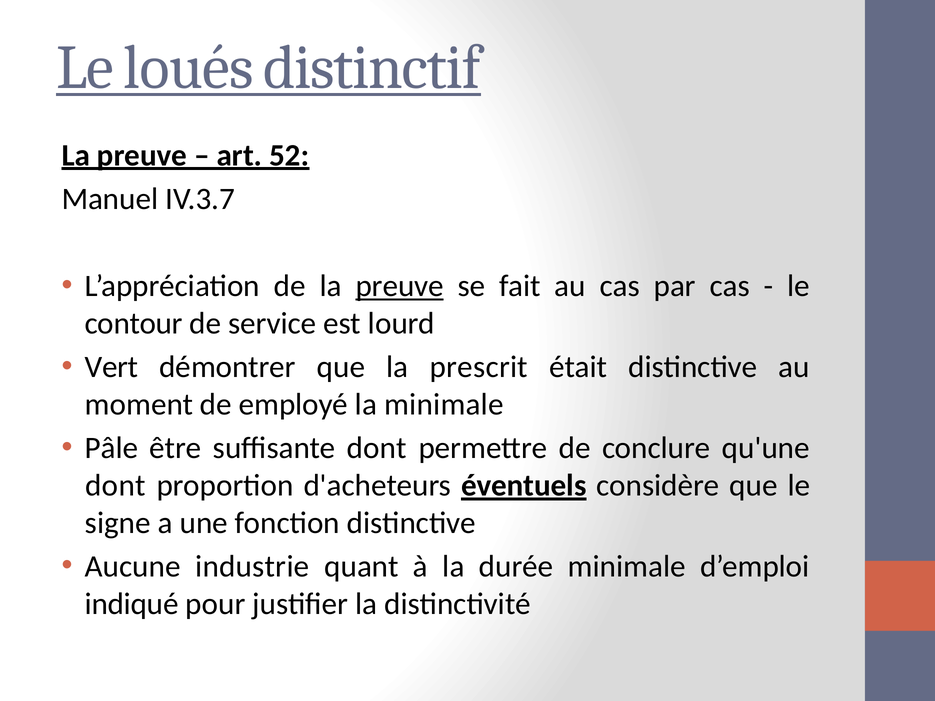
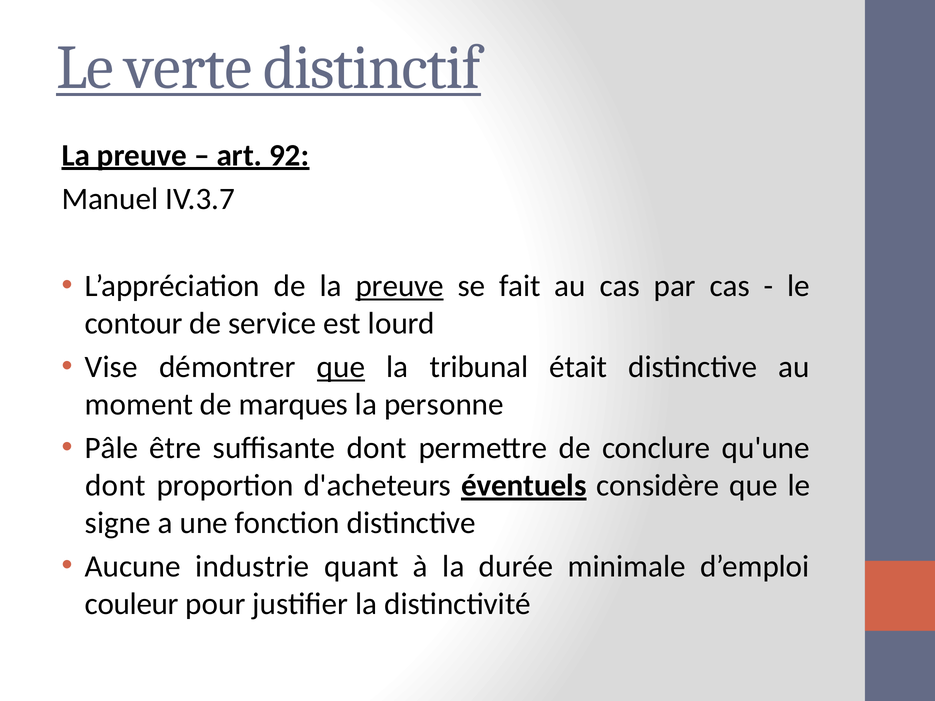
loués: loués -> verte
52: 52 -> 92
Vert: Vert -> Vise
que at (341, 367) underline: none -> present
prescrit: prescrit -> tribunal
employé: employé -> marques
la minimale: minimale -> personne
indiqué: indiqué -> couleur
